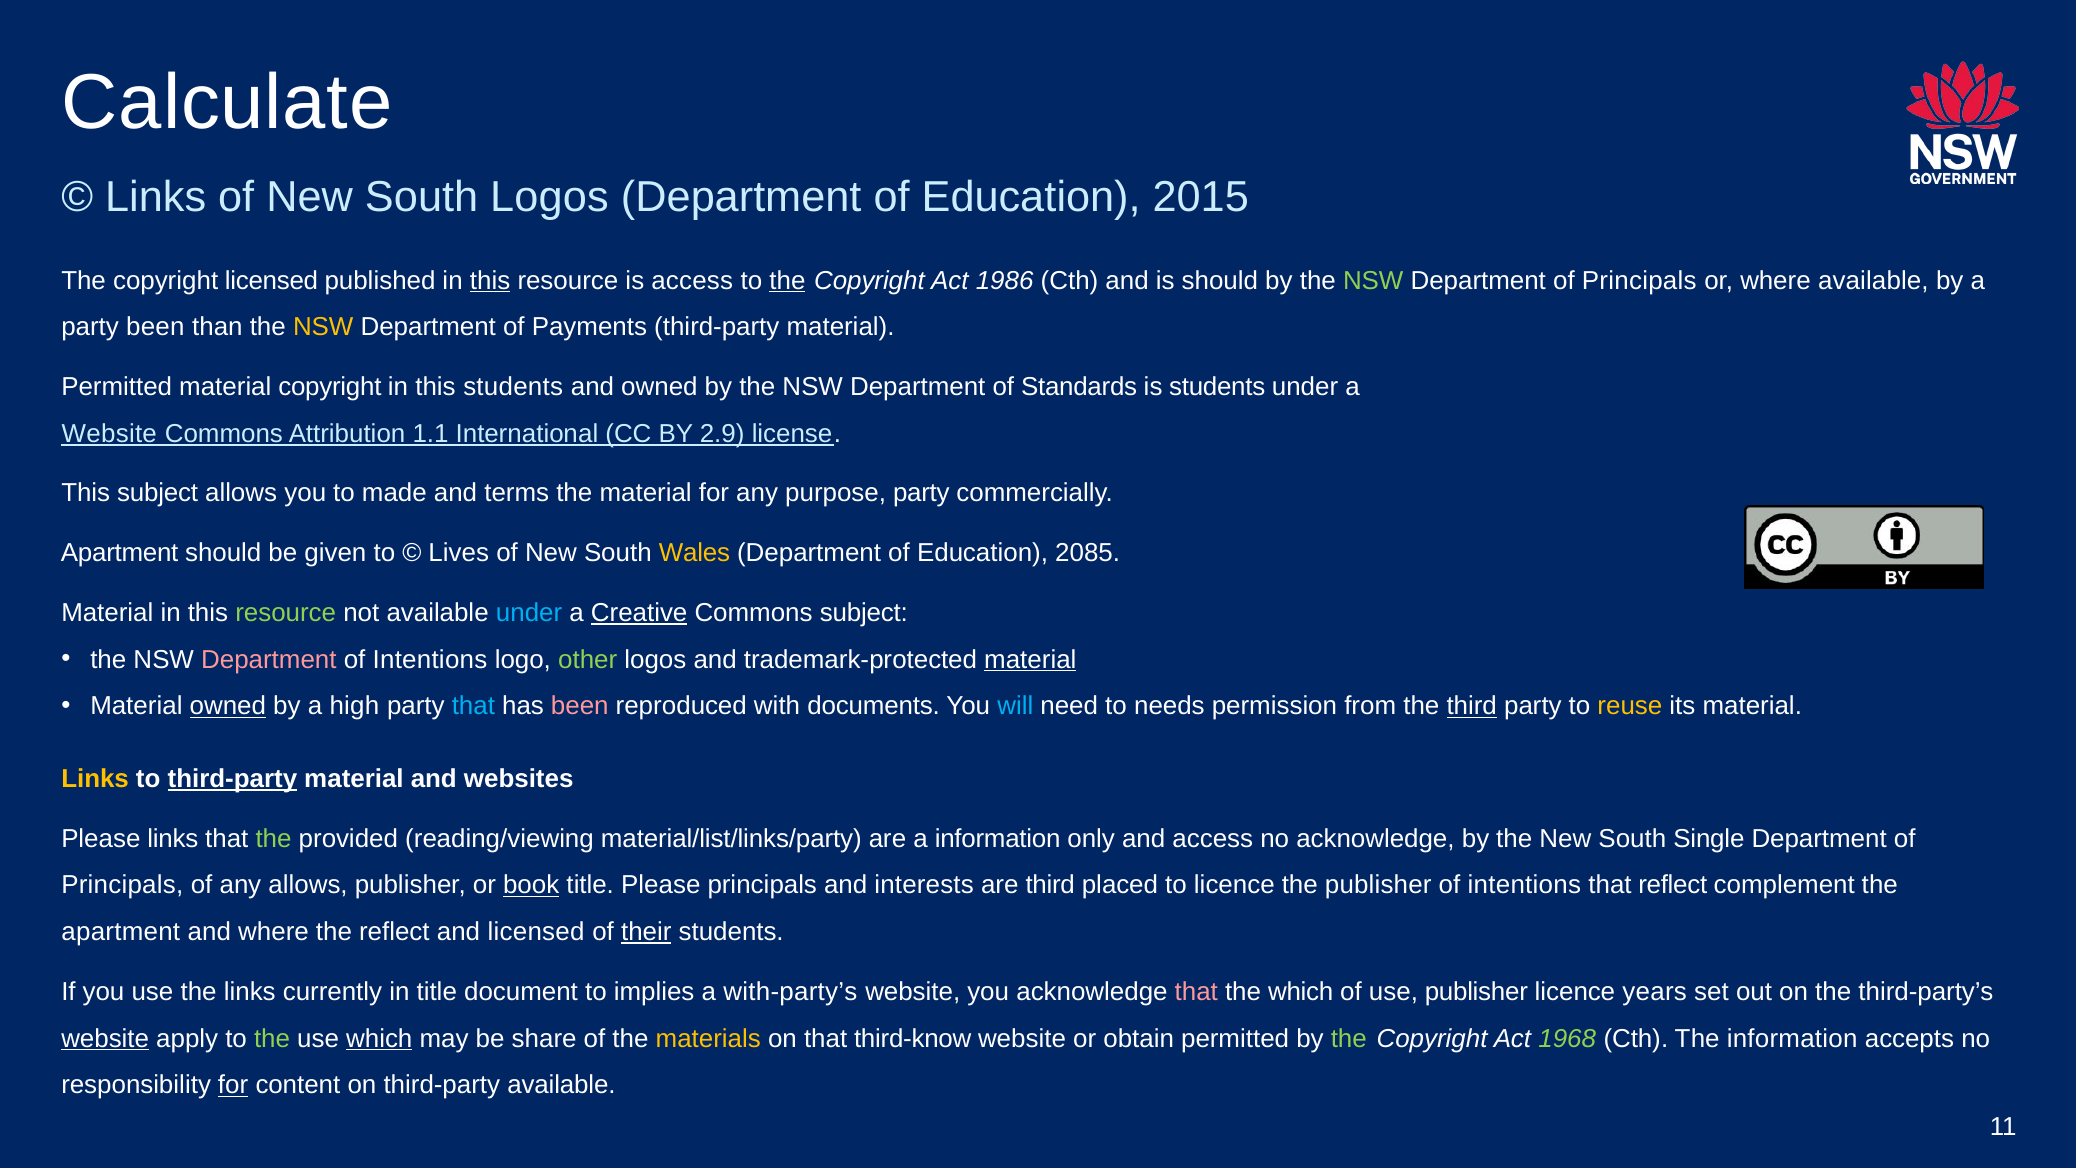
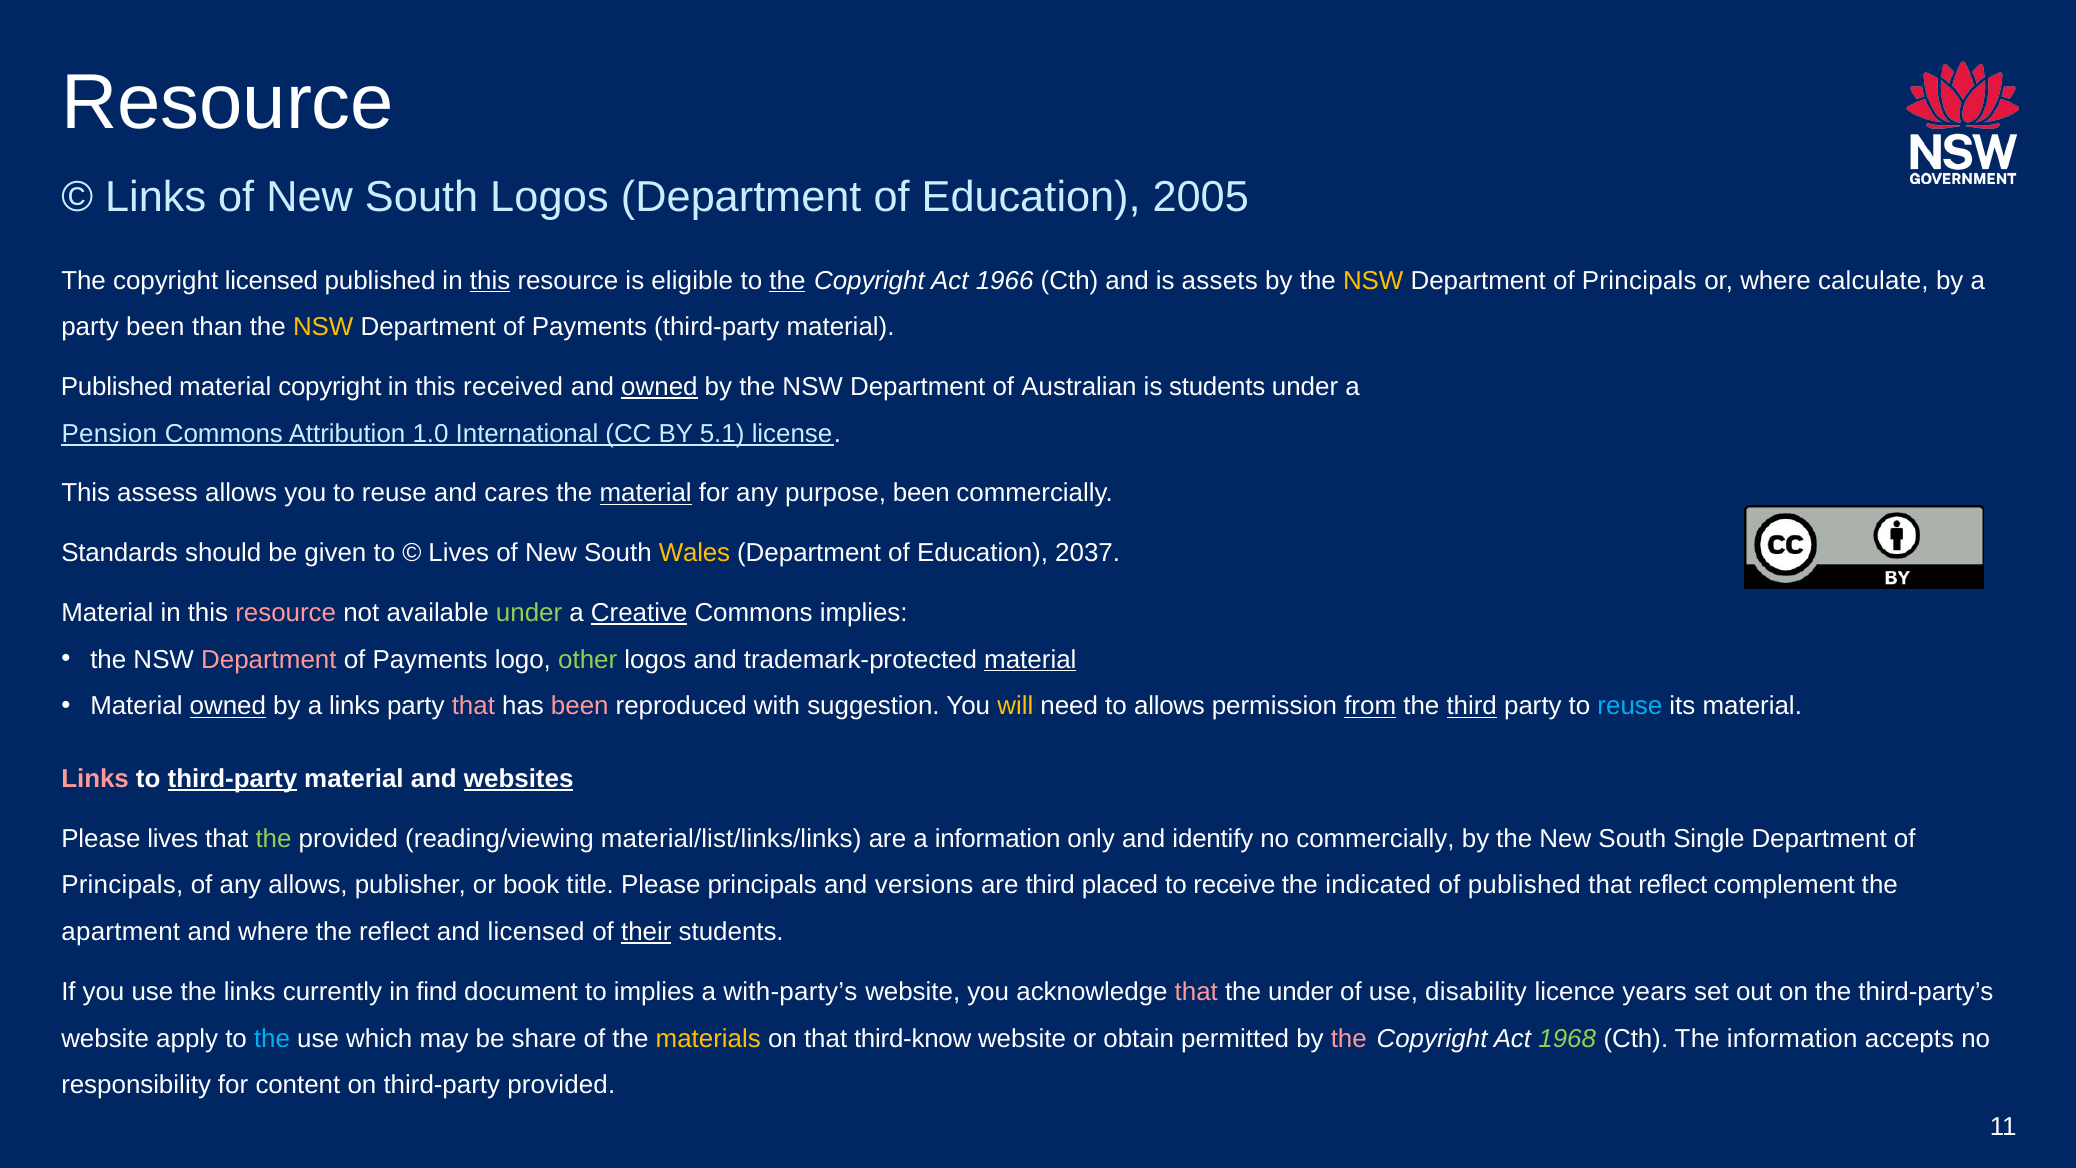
Calculate at (227, 103): Calculate -> Resource
2015: 2015 -> 2005
is access: access -> eligible
1986: 1986 -> 1966
is should: should -> assets
NSW at (1373, 280) colour: light green -> yellow
where available: available -> calculate
Permitted at (117, 387): Permitted -> Published
this students: students -> received
owned at (659, 387) underline: none -> present
Standards: Standards -> Australian
Website at (109, 434): Website -> Pension
1.1: 1.1 -> 1.0
2.9: 2.9 -> 5.1
This subject: subject -> assess
you to made: made -> reuse
terms: terms -> cares
material at (646, 493) underline: none -> present
purpose party: party -> been
Apartment at (120, 553): Apartment -> Standards
2085: 2085 -> 2037
resource at (286, 613) colour: light green -> pink
under at (529, 613) colour: light blue -> light green
Commons subject: subject -> implies
Intentions at (430, 659): Intentions -> Payments
a high: high -> links
that at (473, 706) colour: light blue -> pink
documents: documents -> suggestion
will colour: light blue -> yellow
to needs: needs -> allows
from underline: none -> present
reuse at (1630, 706) colour: yellow -> light blue
Links at (95, 779) colour: yellow -> pink
websites underline: none -> present
Please links: links -> lives
material/list/links/party: material/list/links/party -> material/list/links/links
and access: access -> identify
no acknowledge: acknowledge -> commercially
book underline: present -> none
interests: interests -> versions
to licence: licence -> receive
the publisher: publisher -> indicated
intentions at (1524, 885): intentions -> published
in title: title -> find
the which: which -> under
use publisher: publisher -> disability
website at (105, 1038) underline: present -> none
the at (272, 1038) colour: light green -> light blue
which at (379, 1038) underline: present -> none
the at (1349, 1038) colour: light green -> pink
for at (233, 1085) underline: present -> none
third-party available: available -> provided
